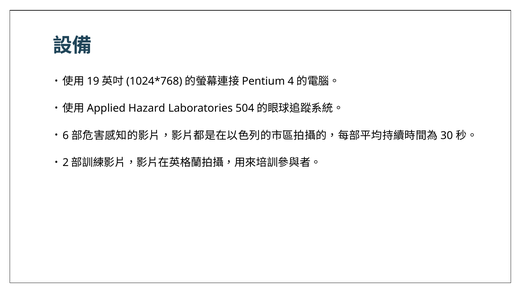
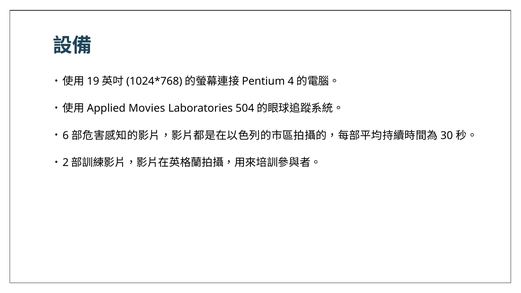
Hazard: Hazard -> Movies
